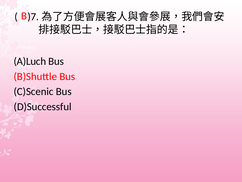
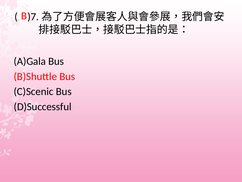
A)Luch: A)Luch -> A)Gala
